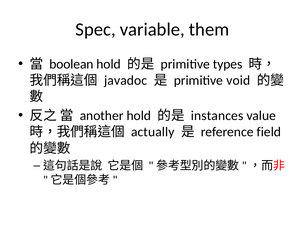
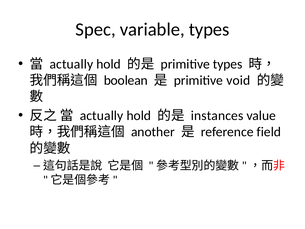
variable them: them -> types
boolean at (71, 64): boolean -> actually
javadoc: javadoc -> boolean
another at (102, 116): another -> actually
actually: actually -> another
